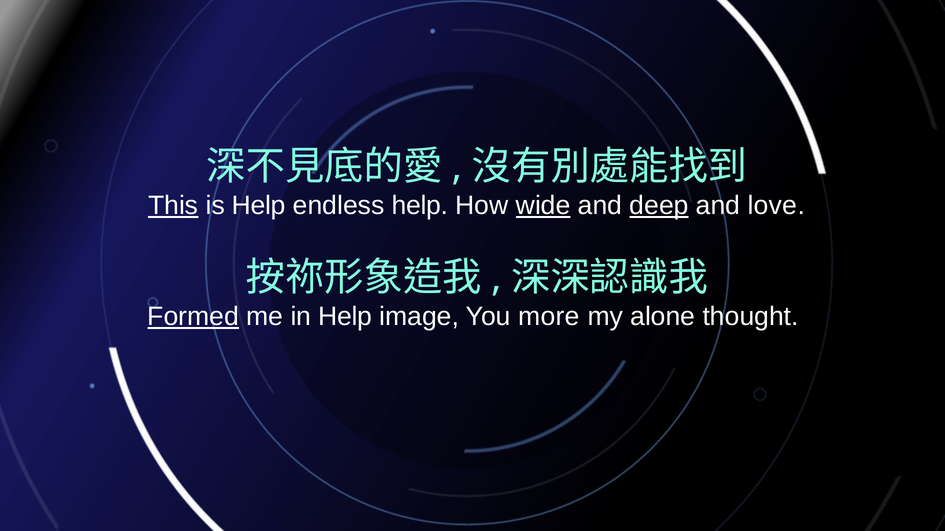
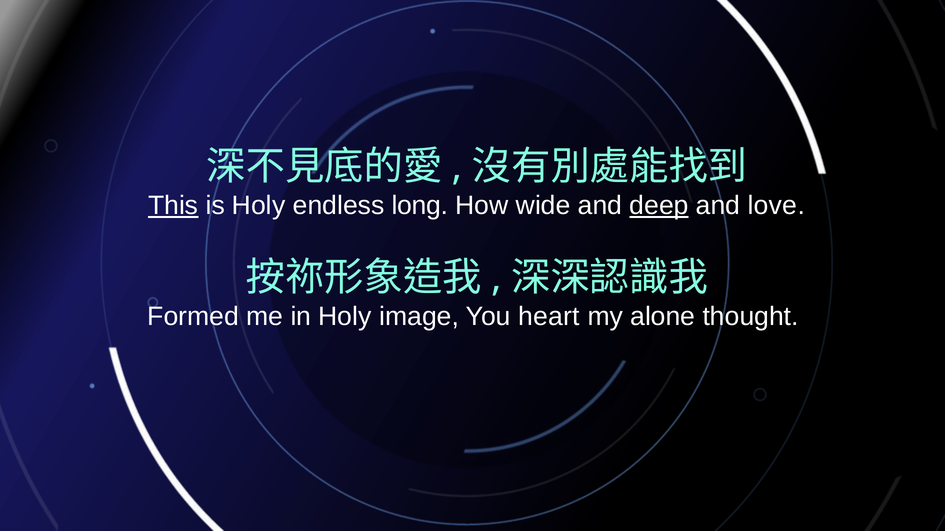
is Help: Help -> Holy
endless help: help -> long
wide underline: present -> none
Formed underline: present -> none
in Help: Help -> Holy
more: more -> heart
